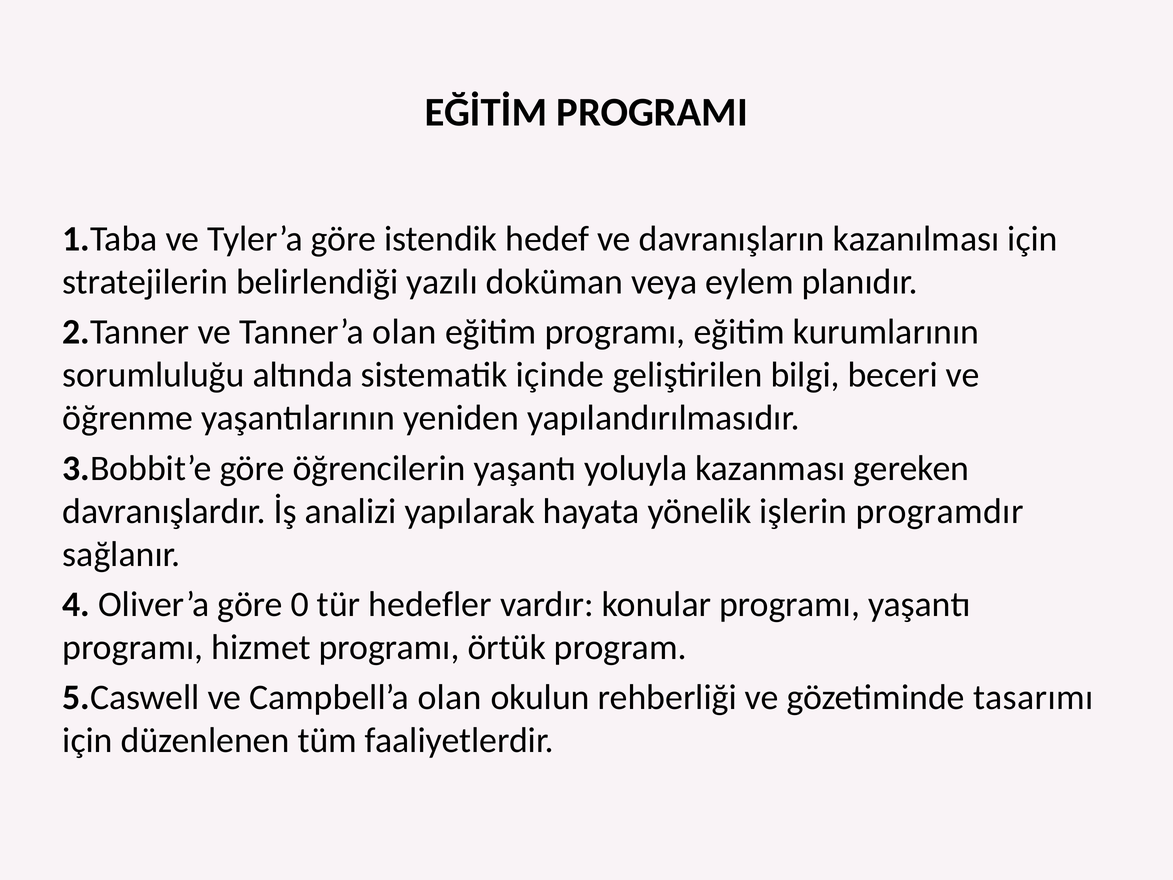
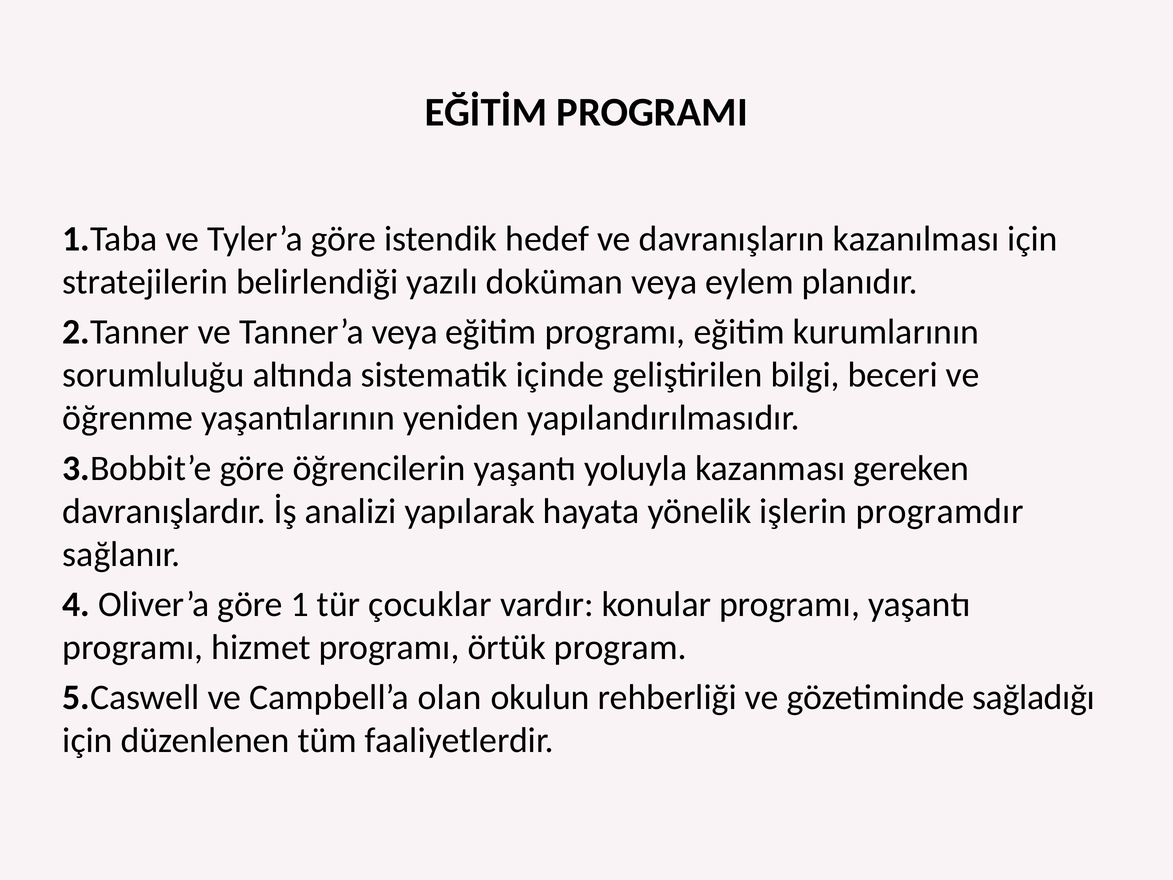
Tanner’a olan: olan -> veya
0: 0 -> 1
hedefler: hedefler -> çocuklar
tasarımı: tasarımı -> sağladığı
